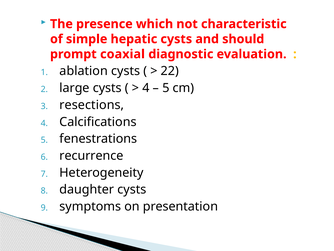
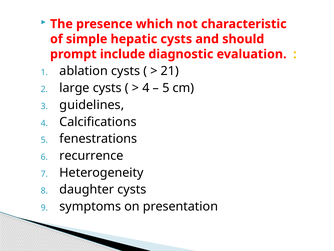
coaxial: coaxial -> include
22: 22 -> 21
resections: resections -> guidelines
